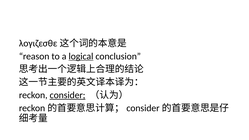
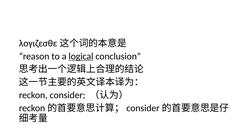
consider underline: present -> none
